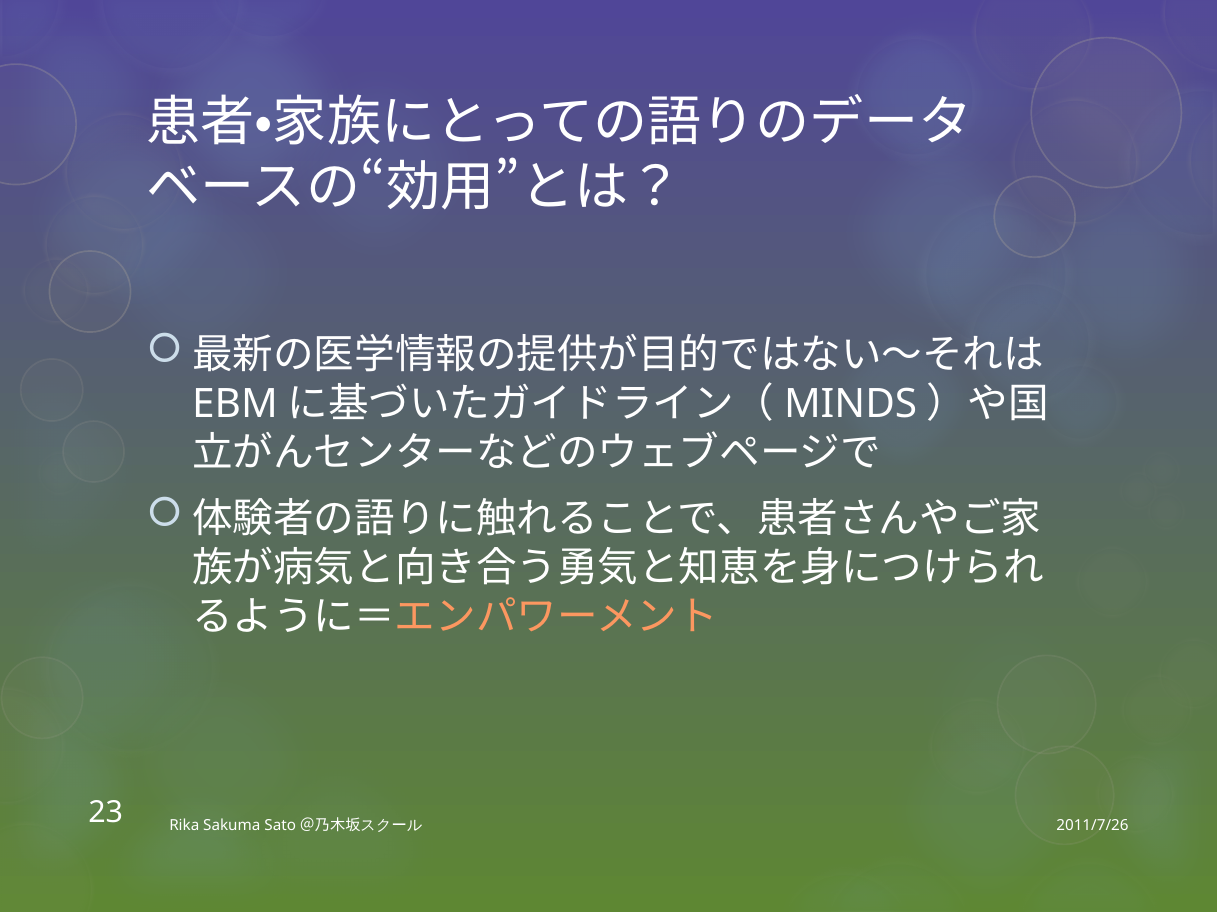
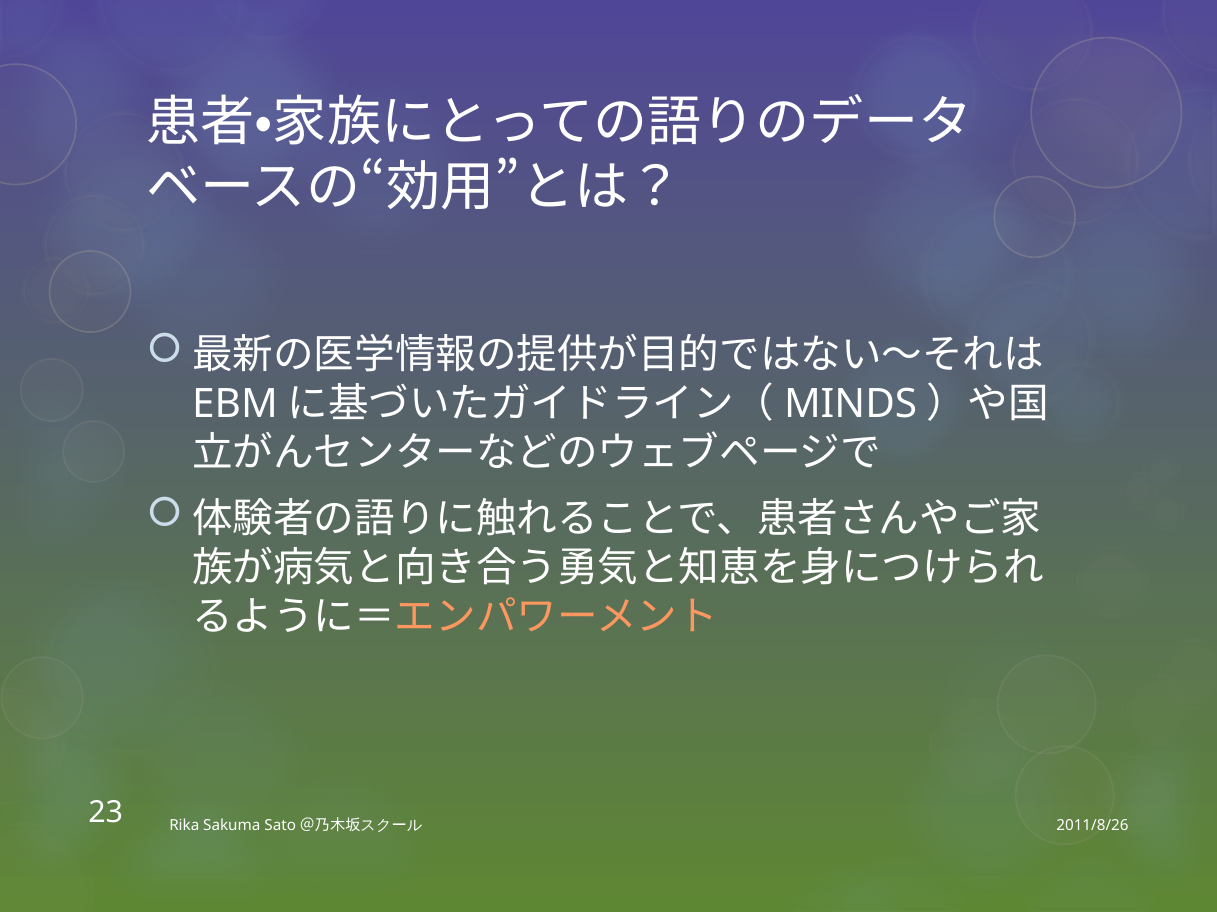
2011/7/26: 2011/7/26 -> 2011/8/26
